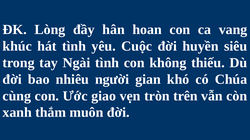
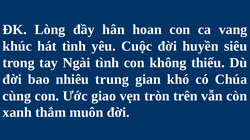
người: người -> trung
